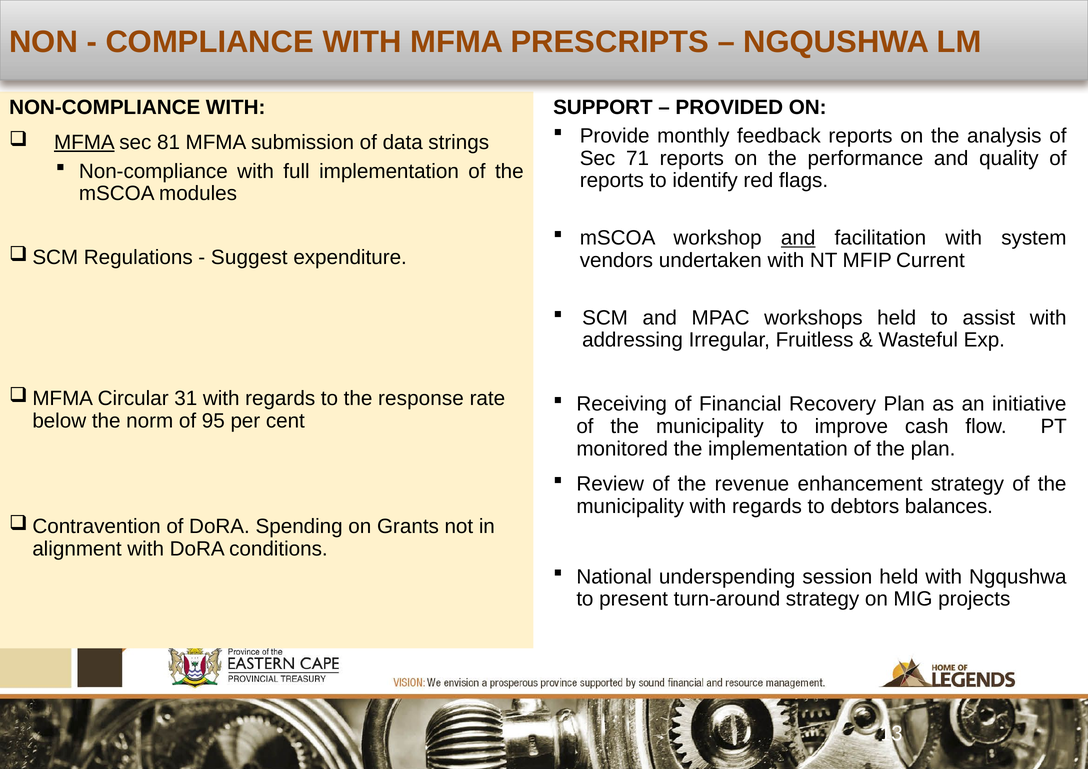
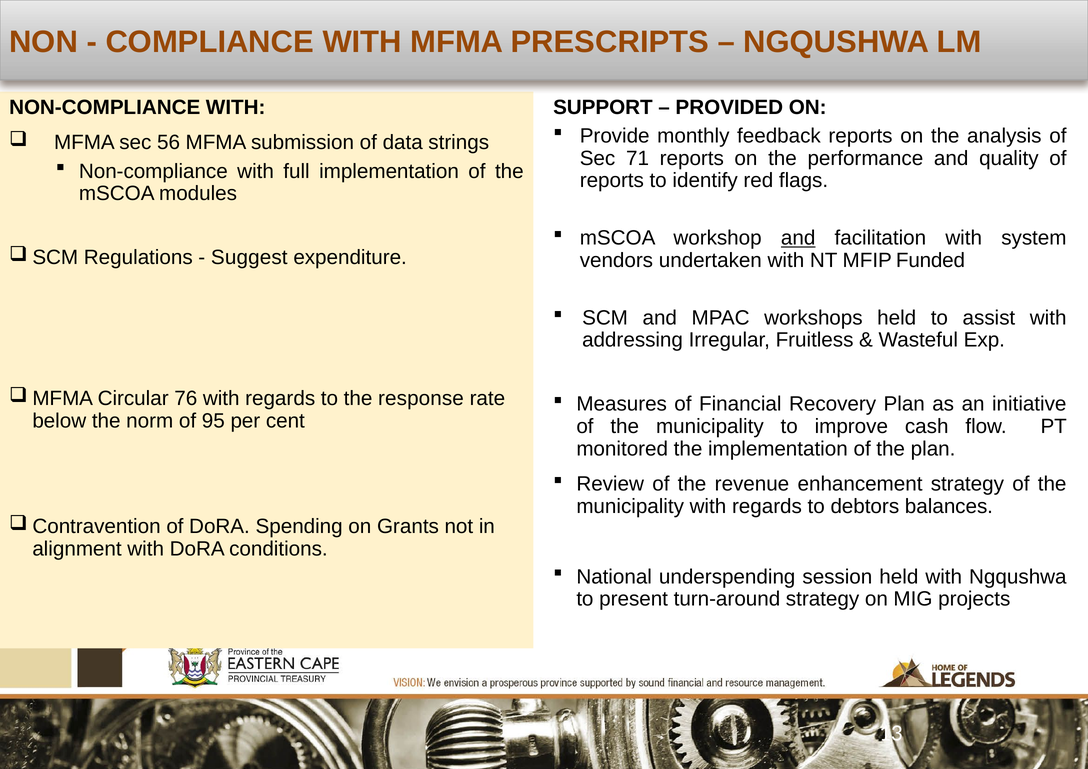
MFMA at (84, 143) underline: present -> none
81: 81 -> 56
Current: Current -> Funded
31: 31 -> 76
Receiving: Receiving -> Measures
